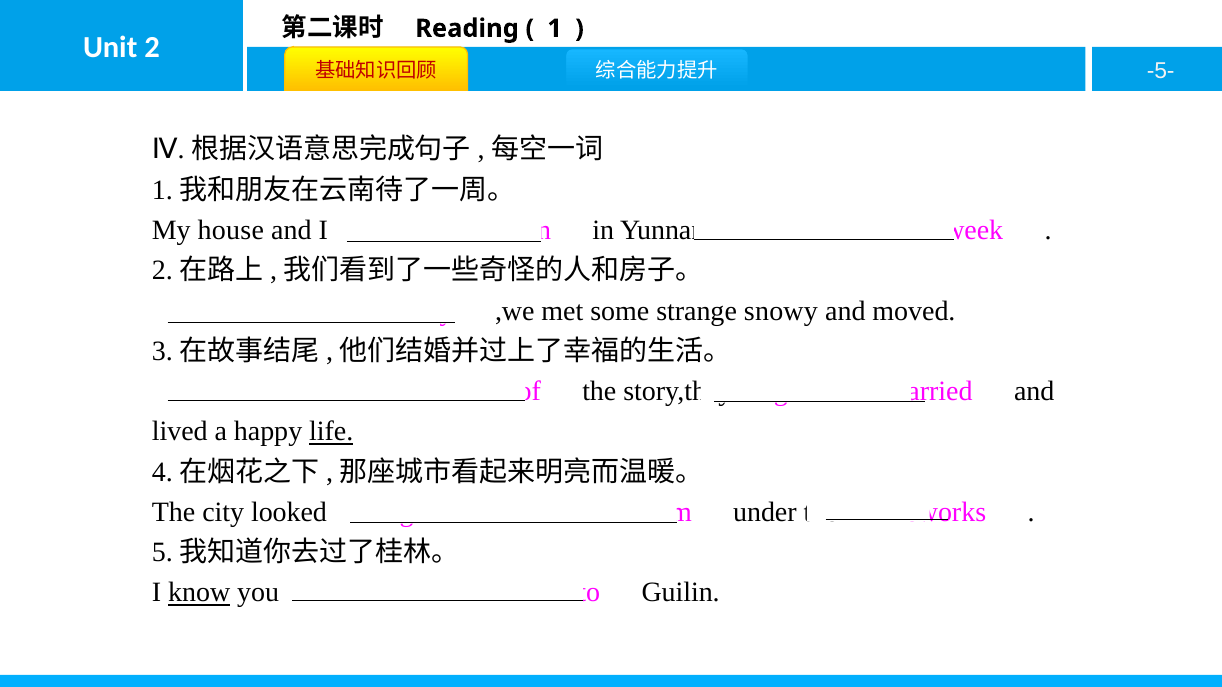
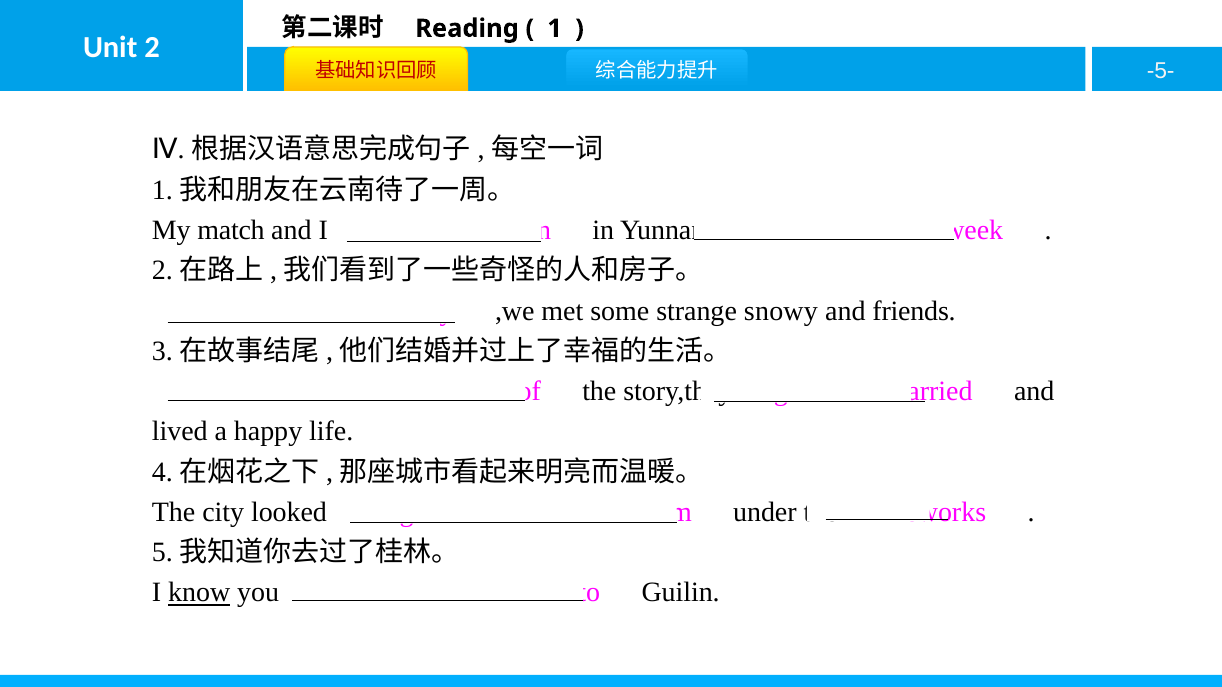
house: house -> match
moved: moved -> friends
life underline: present -> none
